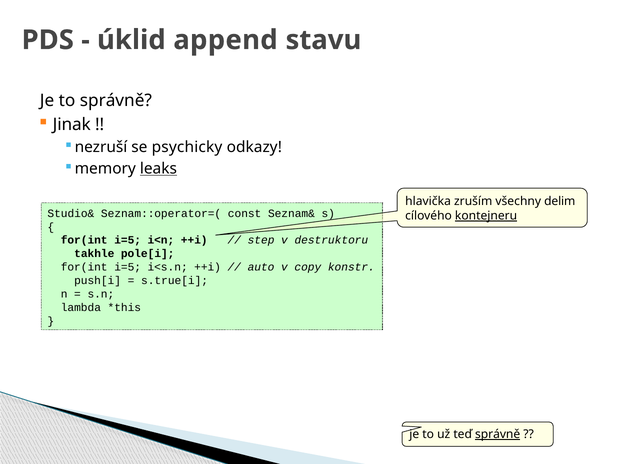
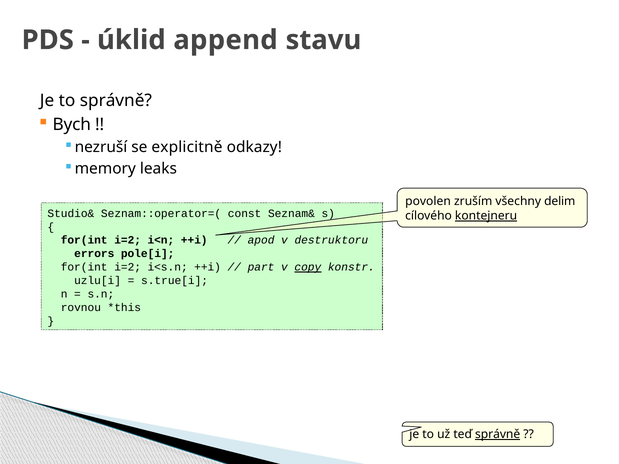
Jinak: Jinak -> Bych
psychicky: psychicky -> explicitně
leaks underline: present -> none
hlavička: hlavička -> povolen
i=5 at (128, 240): i=5 -> i=2
step: step -> apod
takhle: takhle -> errors
i=5 at (128, 267): i=5 -> i=2
auto: auto -> part
copy underline: none -> present
push[i: push[i -> uzlu[i
lambda: lambda -> rovnou
